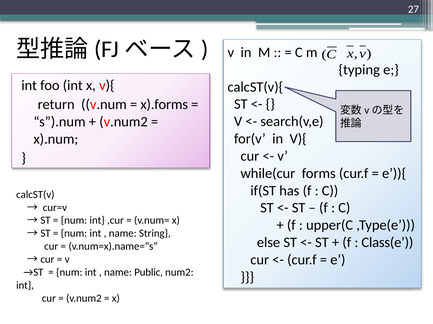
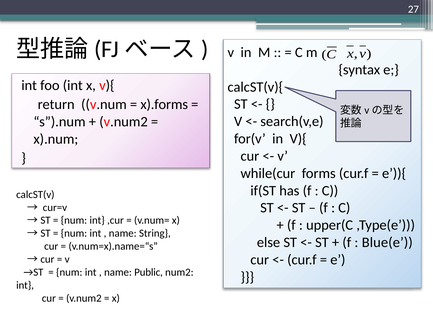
typing: typing -> syntax
Class(e: Class(e -> Blue(e
